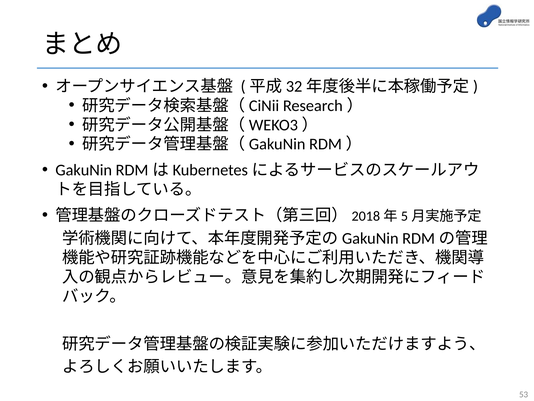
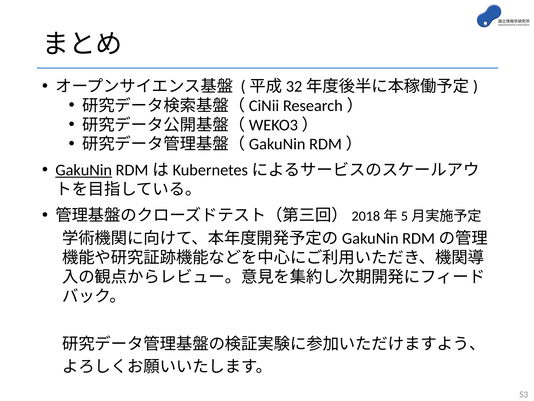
GakuNin underline: none -> present
